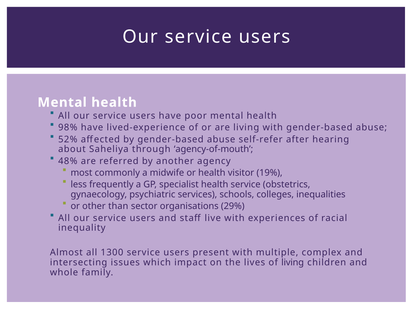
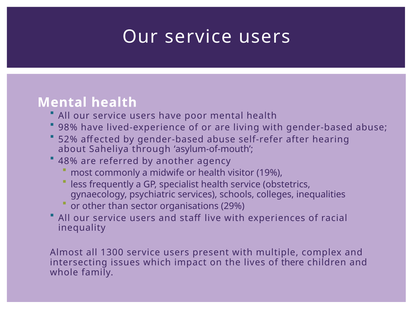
agency-of-mouth: agency-of-mouth -> asylum-of-mouth
of living: living -> there
